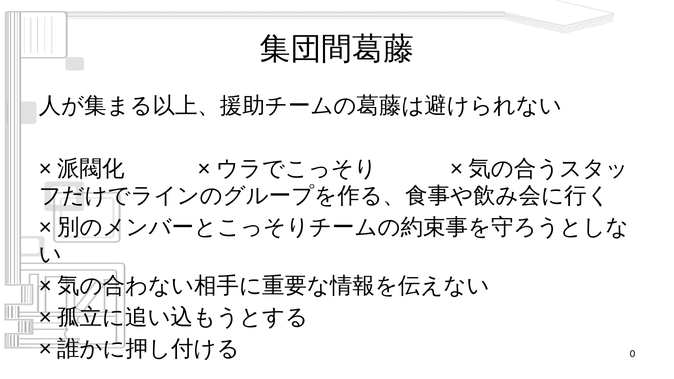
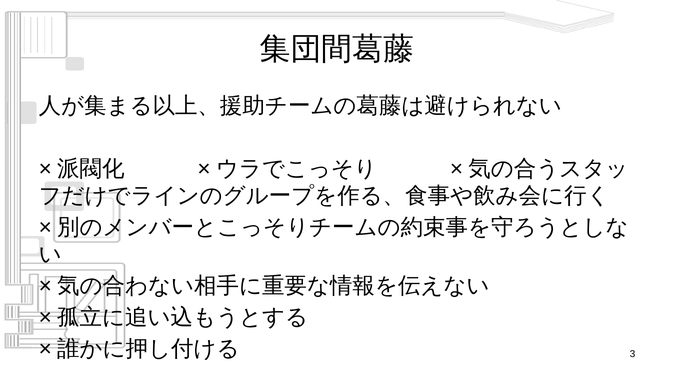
0: 0 -> 3
